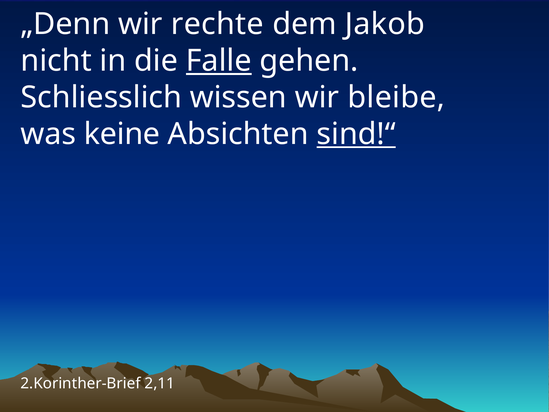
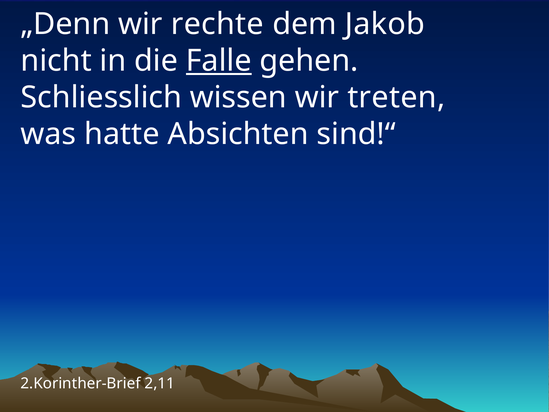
bleibe: bleibe -> treten
keine: keine -> hatte
sind!“ underline: present -> none
